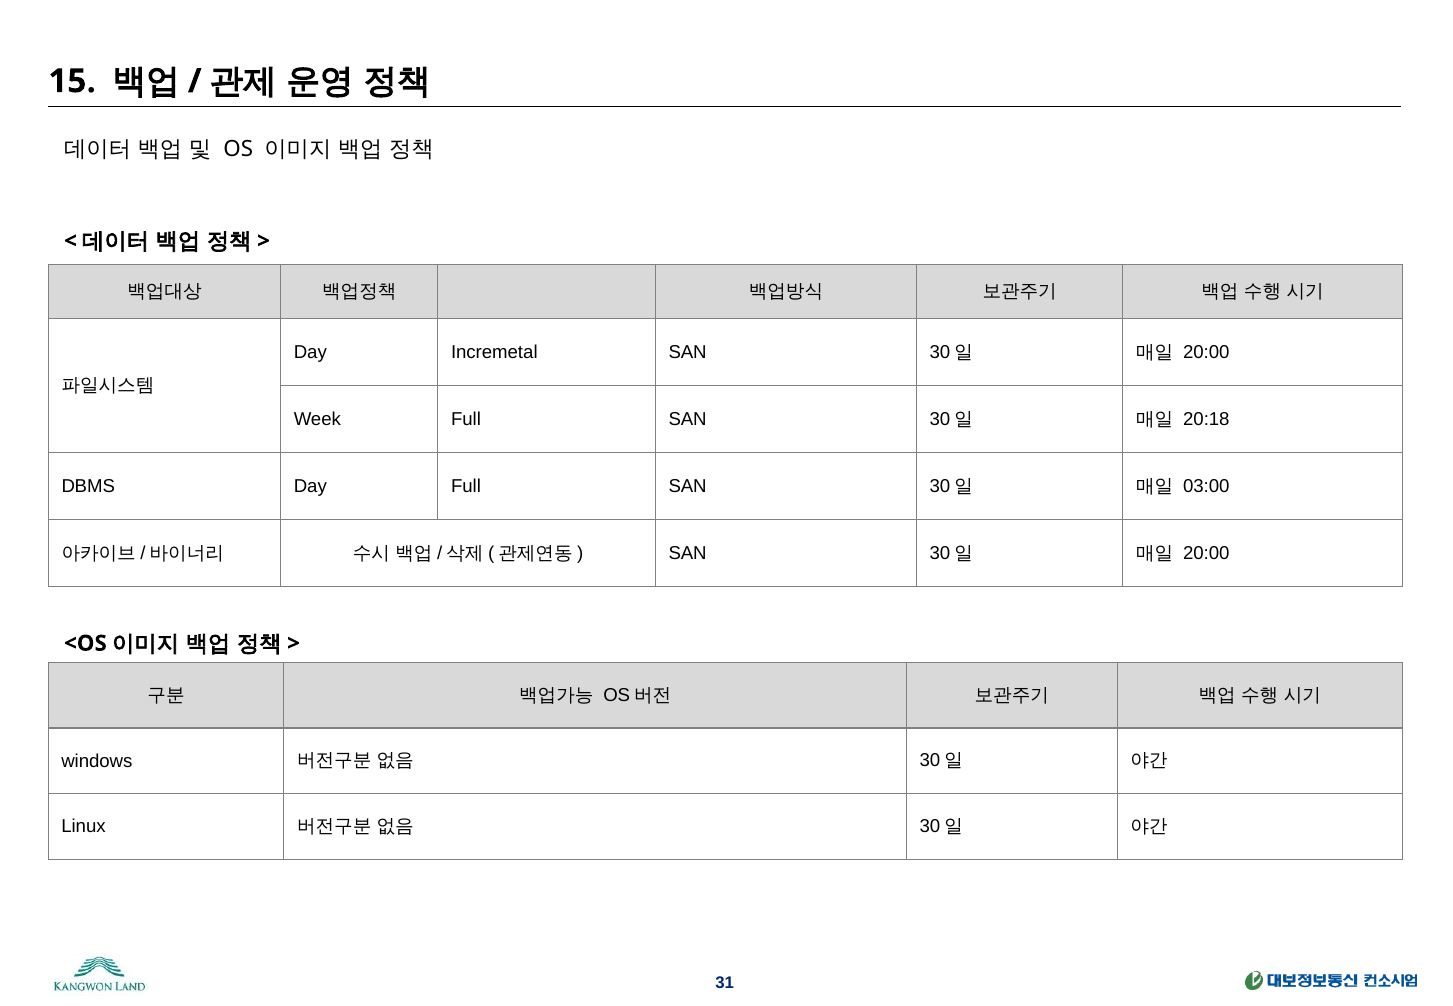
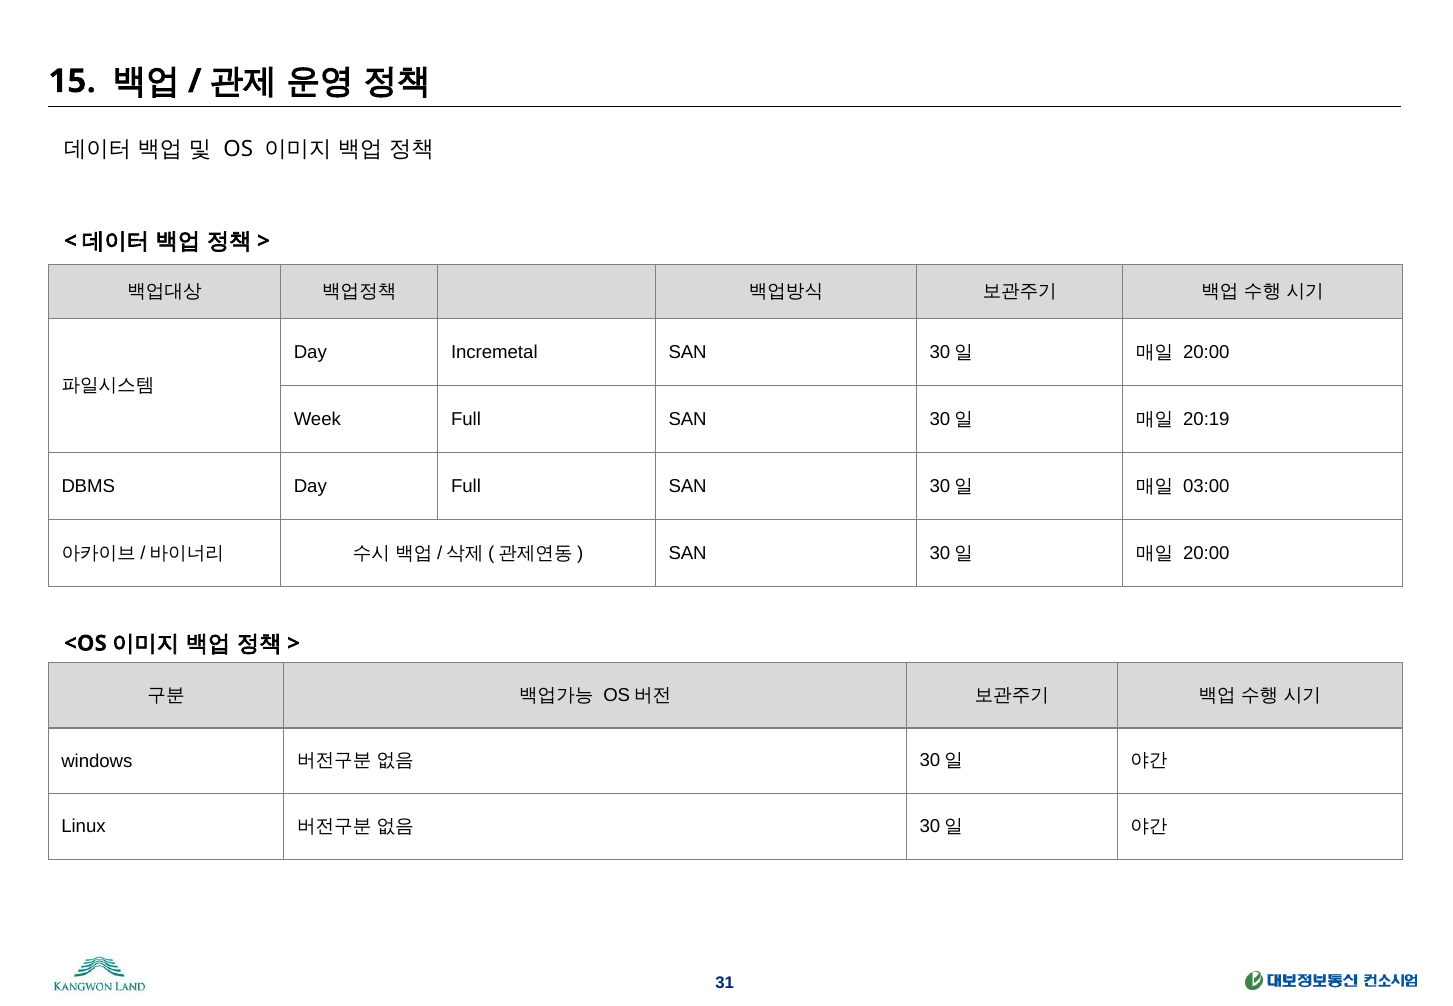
20:18: 20:18 -> 20:19
